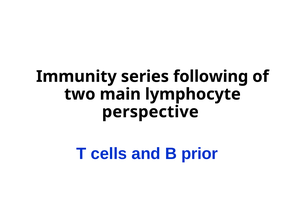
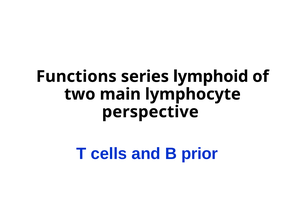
Immunity: Immunity -> Functions
following: following -> lymphoid
